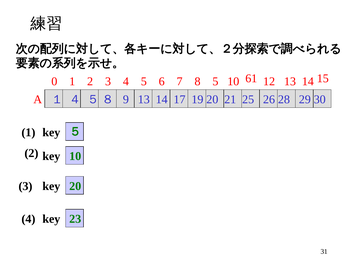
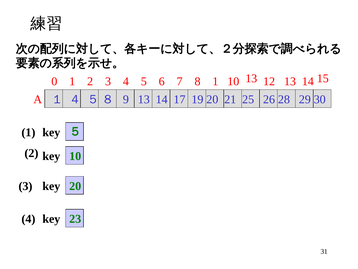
8 5: 5 -> 1
10 61: 61 -> 13
